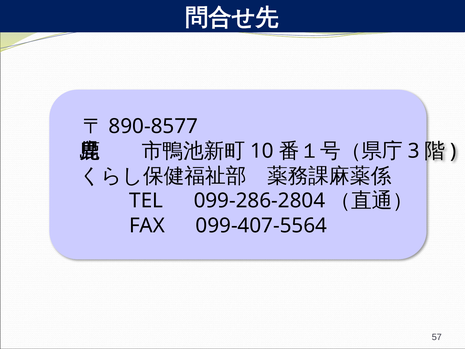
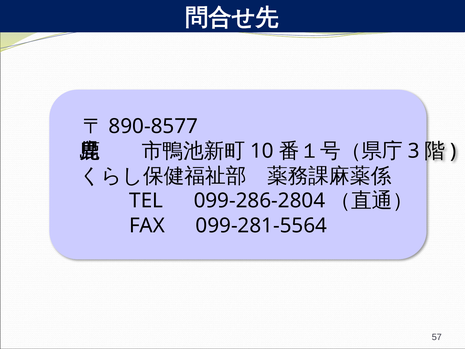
099-407-5564: 099-407-5564 -> 099-281-5564
